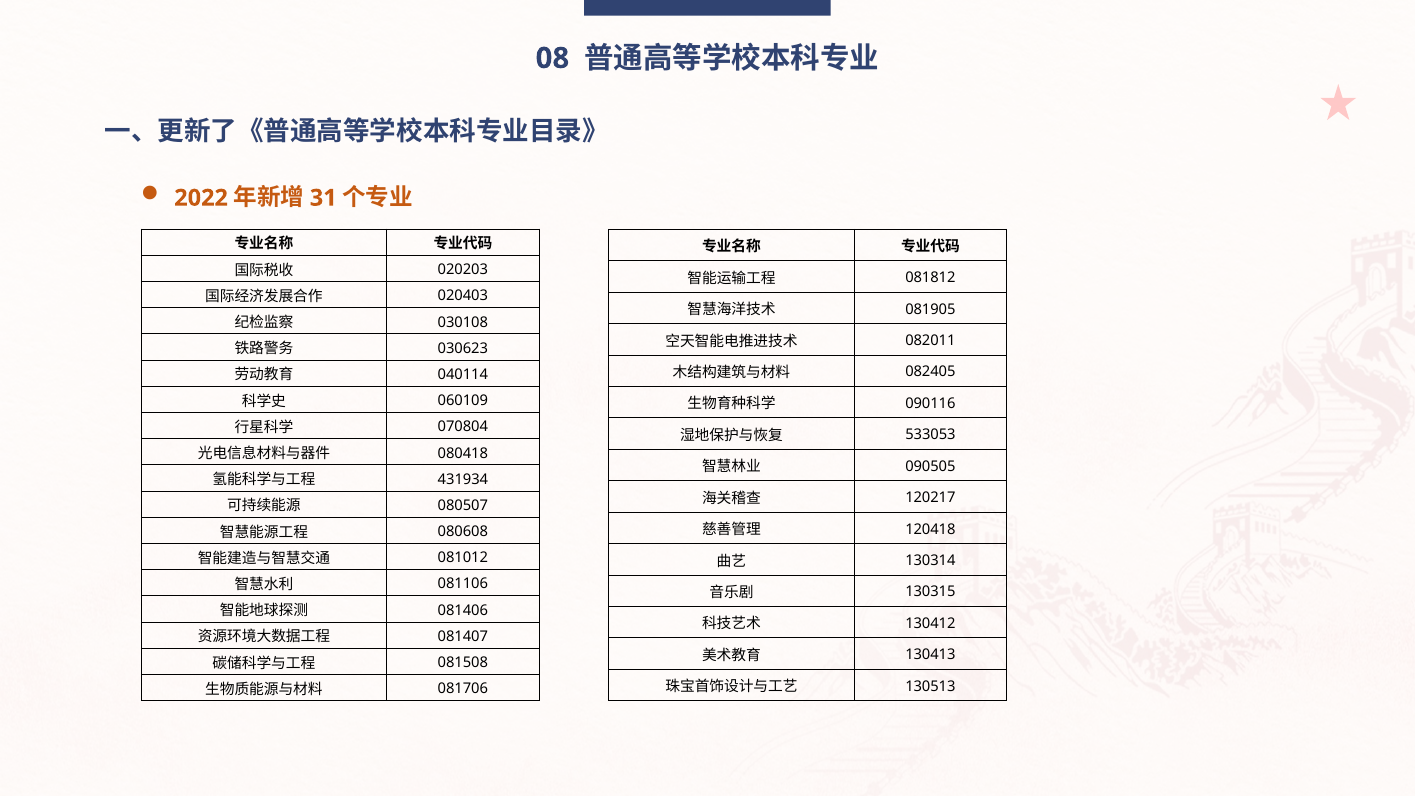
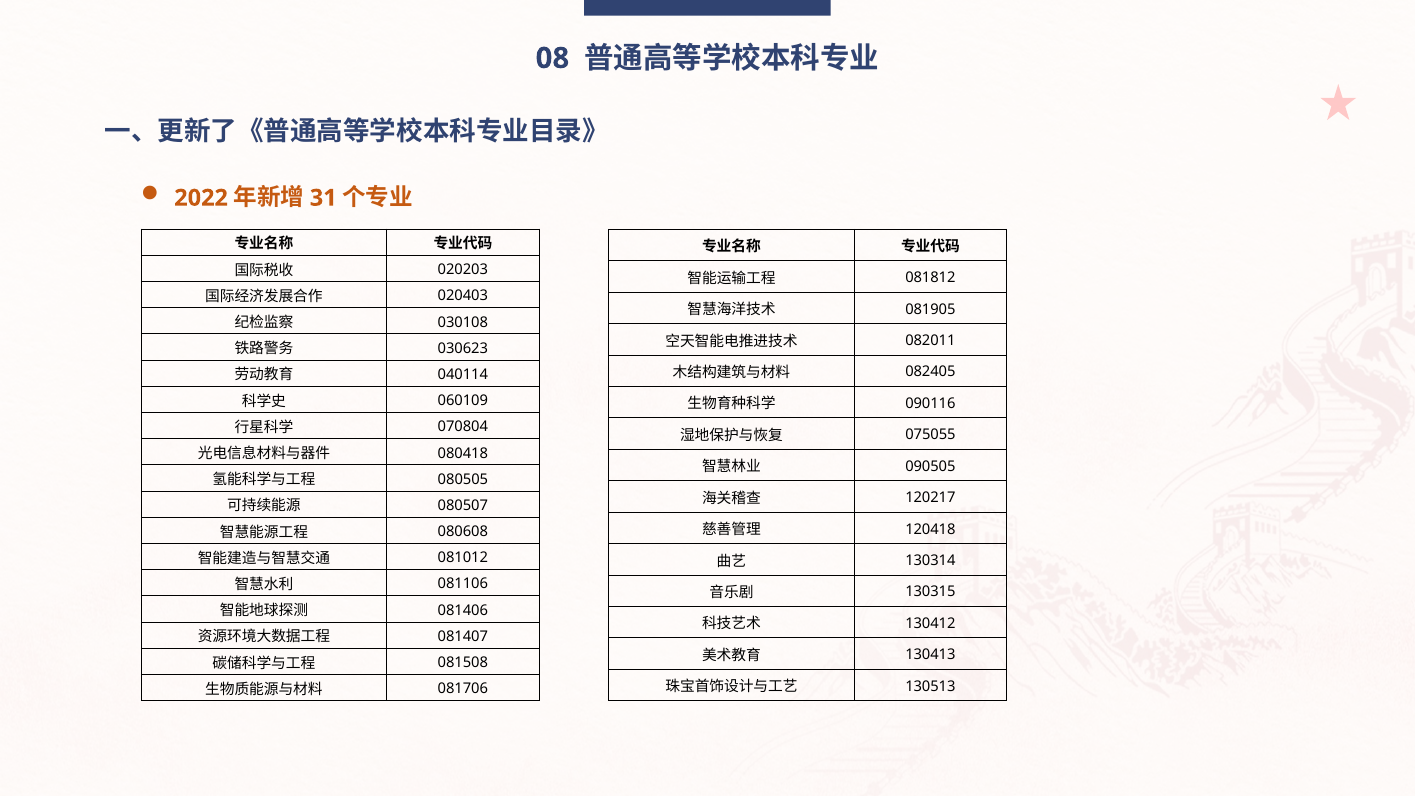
533053: 533053 -> 075055
431934: 431934 -> 080505
